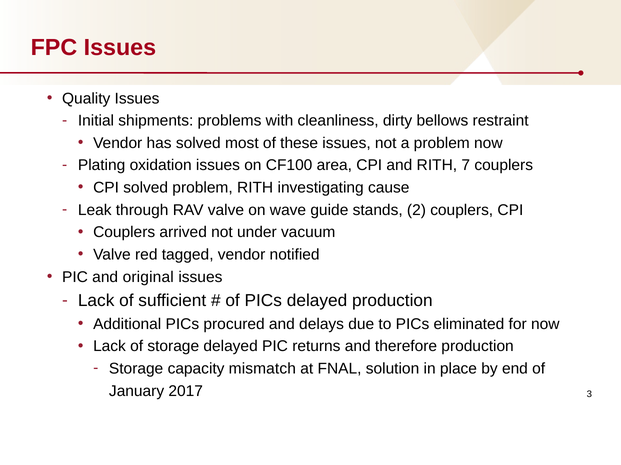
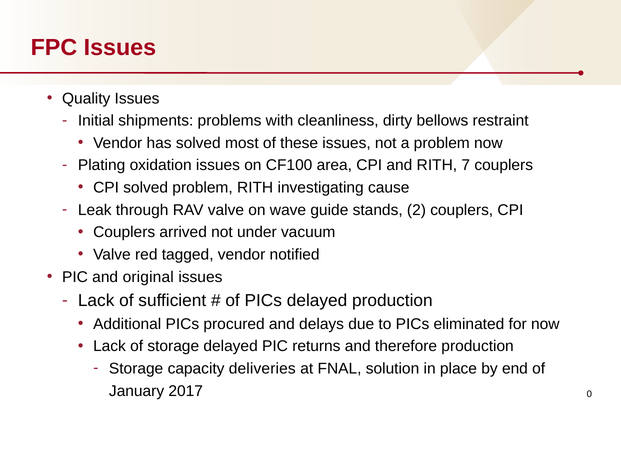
mismatch: mismatch -> deliveries
3: 3 -> 0
